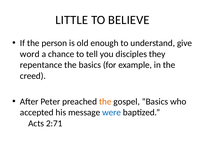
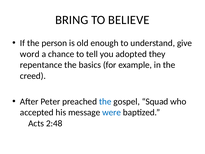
LITTLE: LITTLE -> BRING
disciples: disciples -> adopted
the at (105, 101) colour: orange -> blue
gospel Basics: Basics -> Squad
2:71: 2:71 -> 2:48
